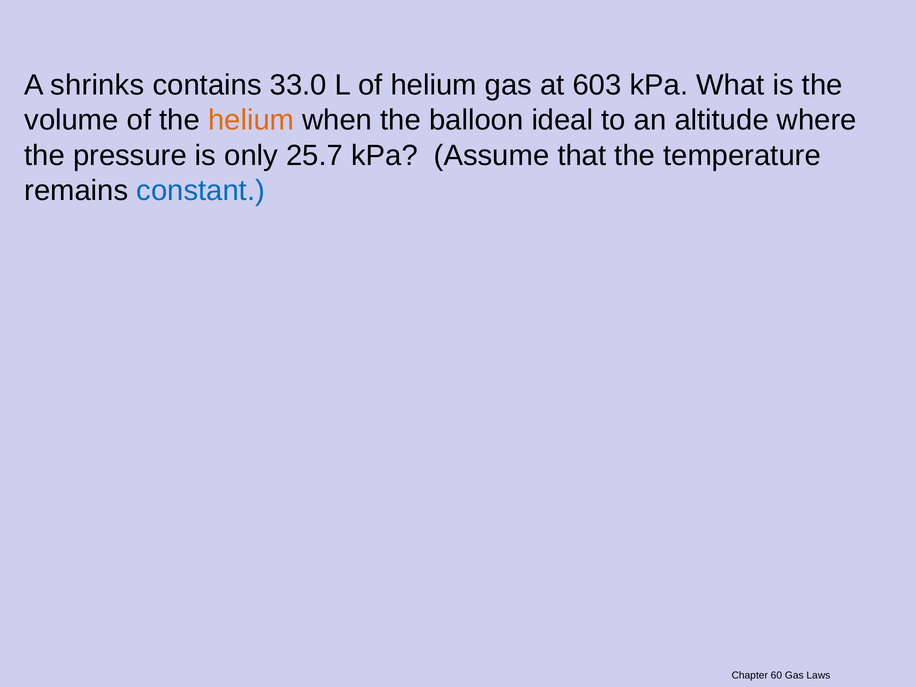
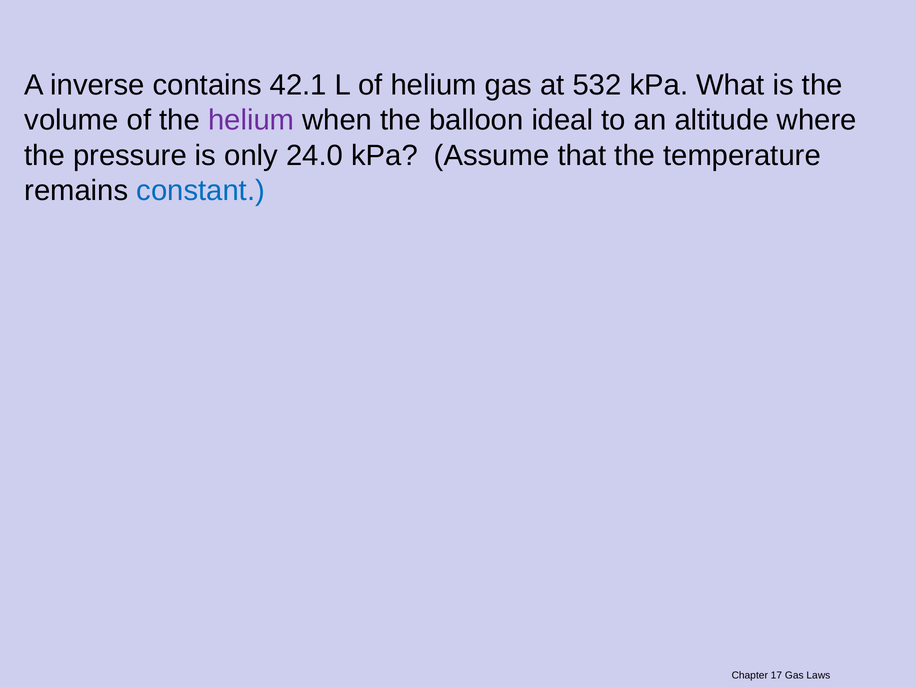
shrinks: shrinks -> inverse
33.0: 33.0 -> 42.1
603: 603 -> 532
helium at (251, 120) colour: orange -> purple
25.7: 25.7 -> 24.0
60: 60 -> 17
